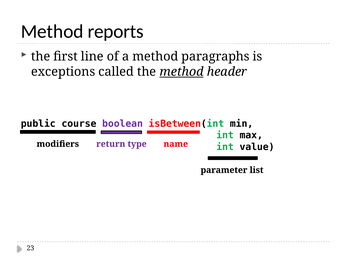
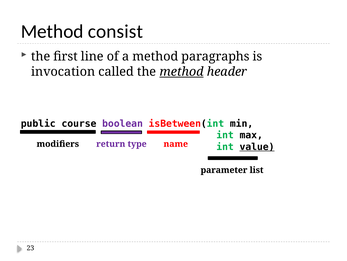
reports: reports -> consist
exceptions: exceptions -> invocation
value underline: none -> present
